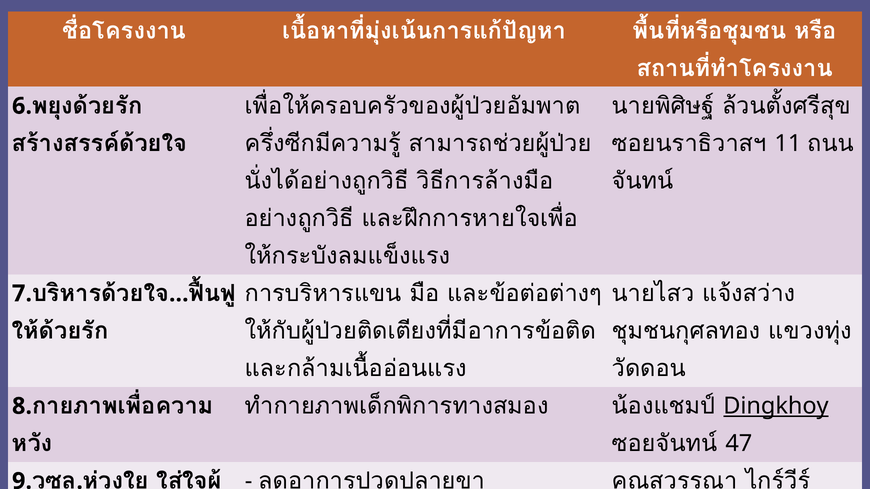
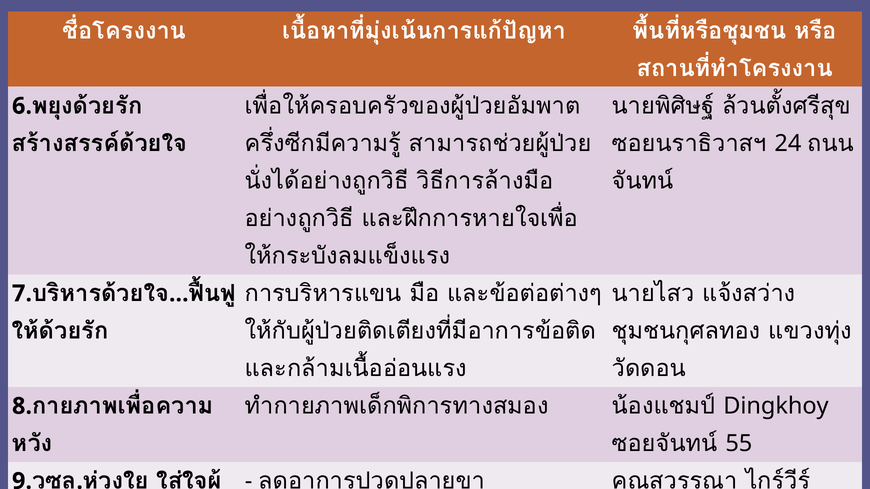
11: 11 -> 24
Dingkhoy underline: present -> none
47: 47 -> 55
